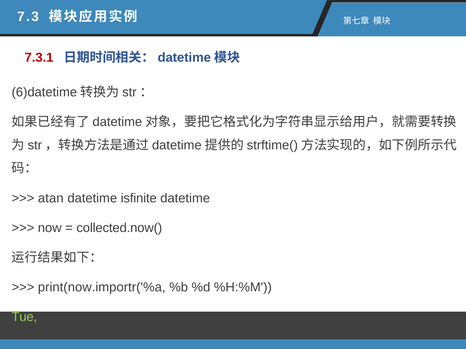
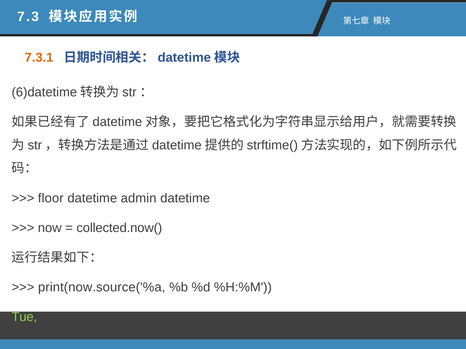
7.3.1 colour: red -> orange
atan: atan -> floor
isfinite: isfinite -> admin
print(now.importr('%a: print(now.importr('%a -> print(now.source('%a
